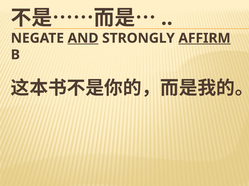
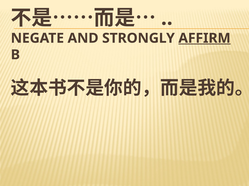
AND underline: present -> none
